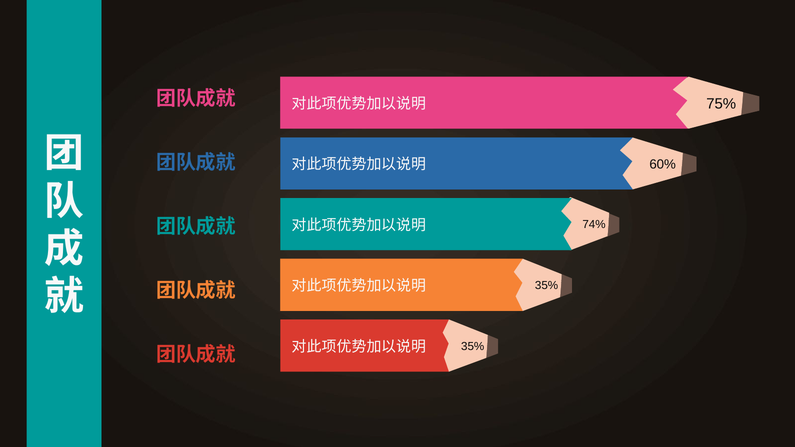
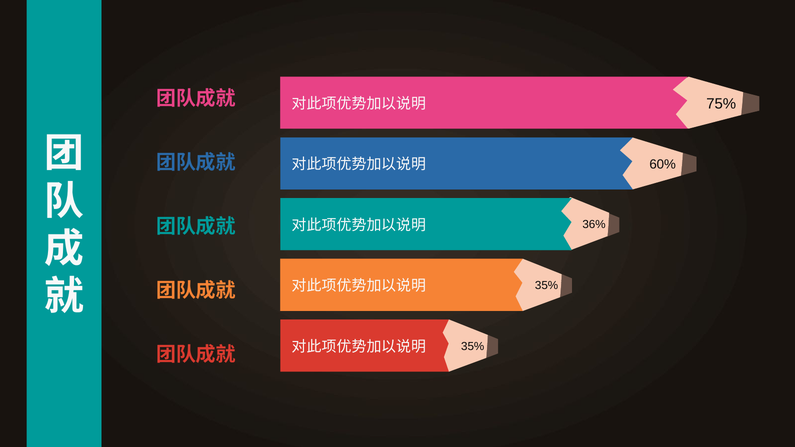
74%: 74% -> 36%
